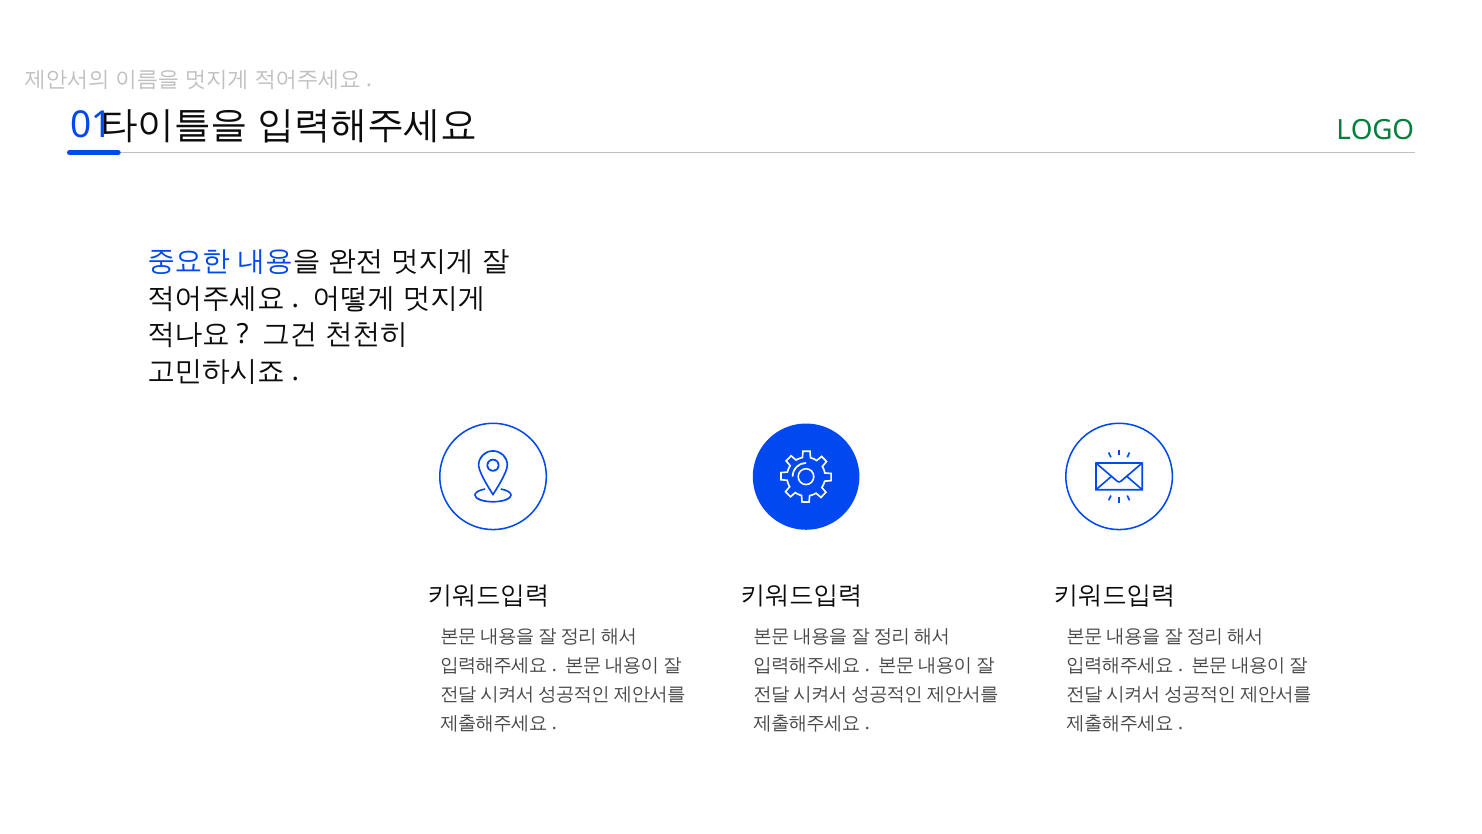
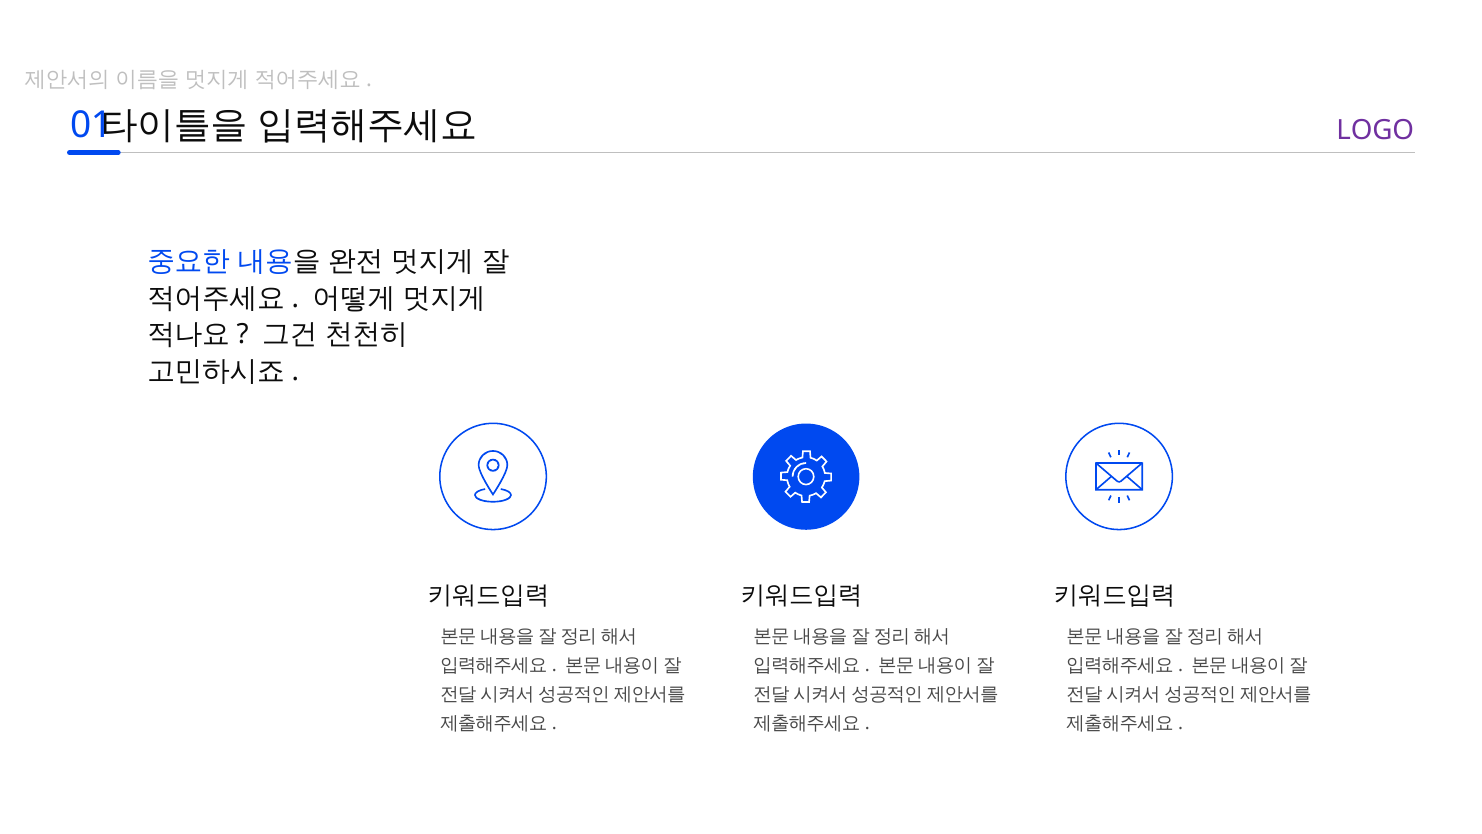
LOGO colour: green -> purple
